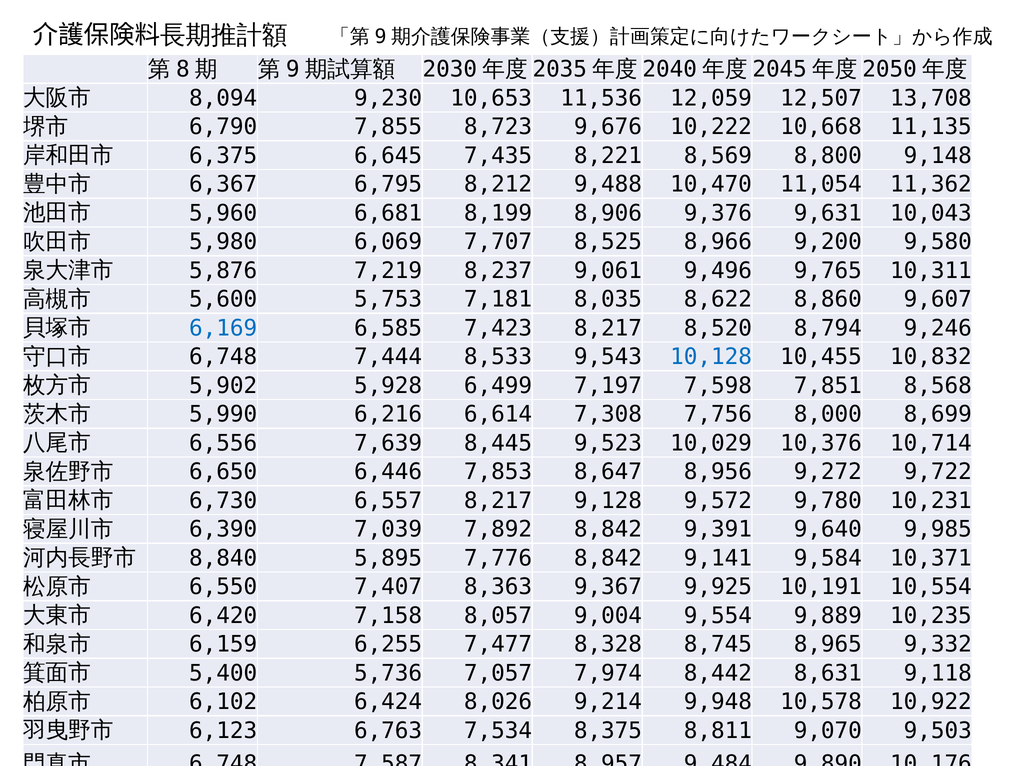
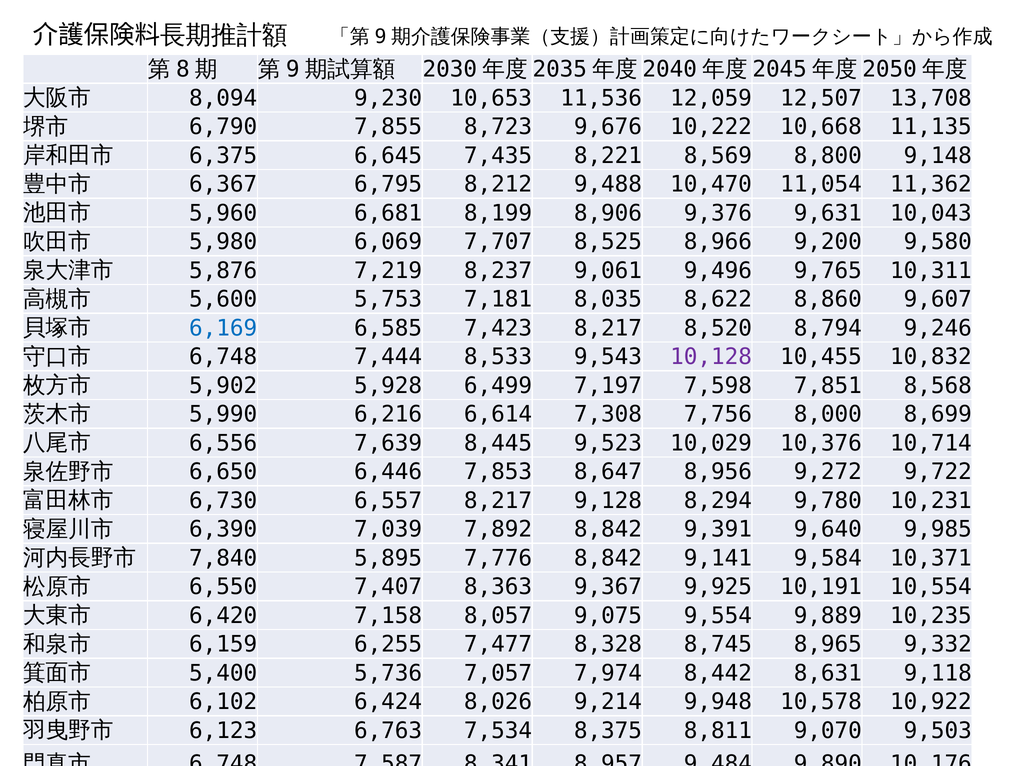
10,128 colour: blue -> purple
9,572: 9,572 -> 8,294
8,840: 8,840 -> 7,840
9,004: 9,004 -> 9,075
